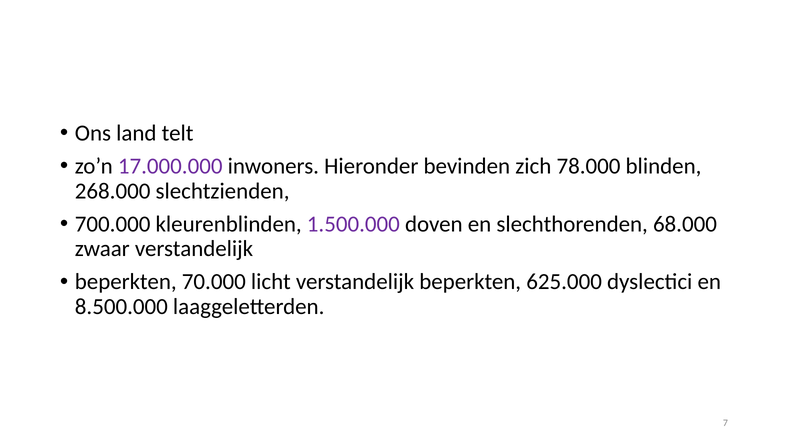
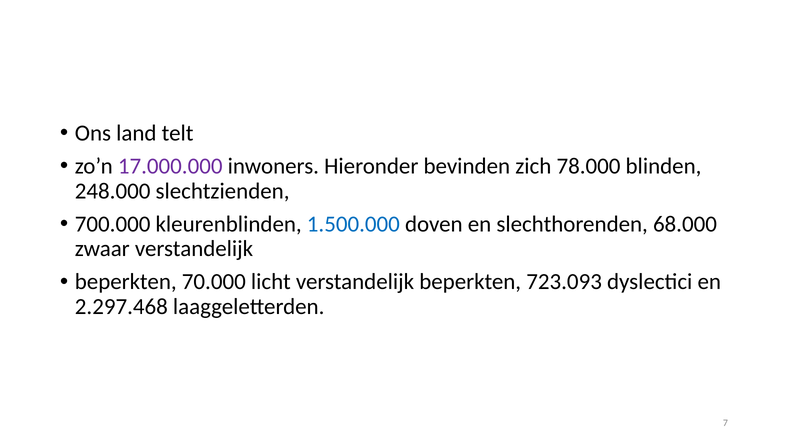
268.000: 268.000 -> 248.000
1.500.000 colour: purple -> blue
625.000: 625.000 -> 723.093
8.500.000: 8.500.000 -> 2.297.468
